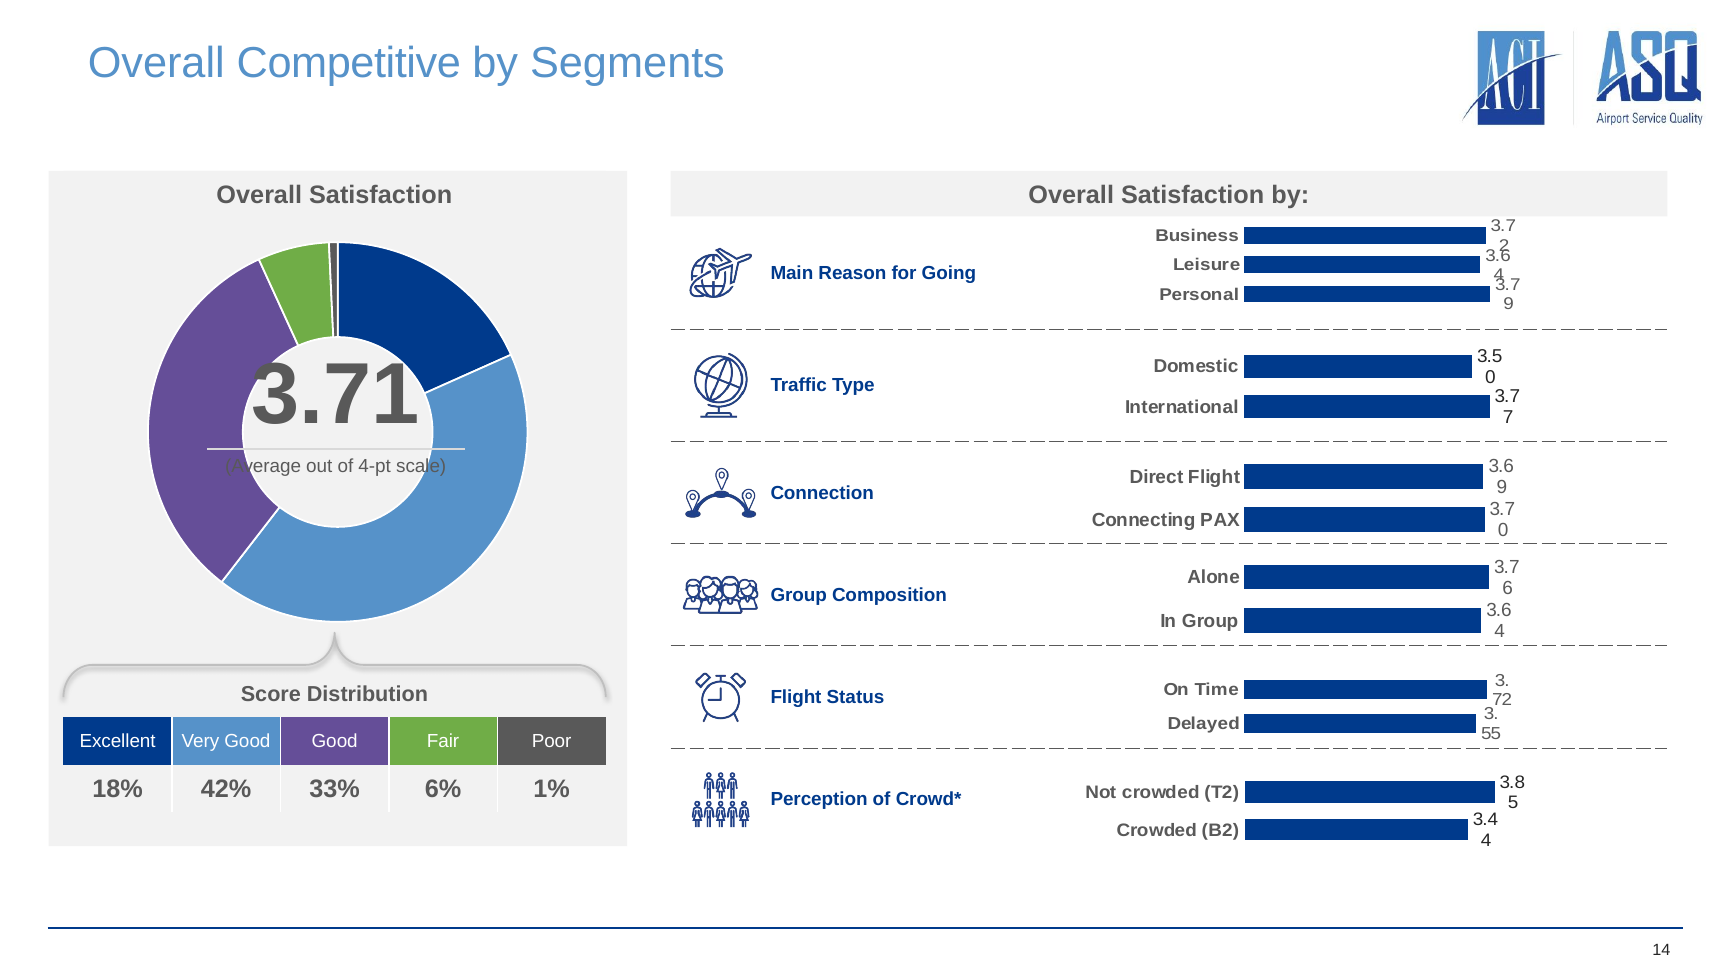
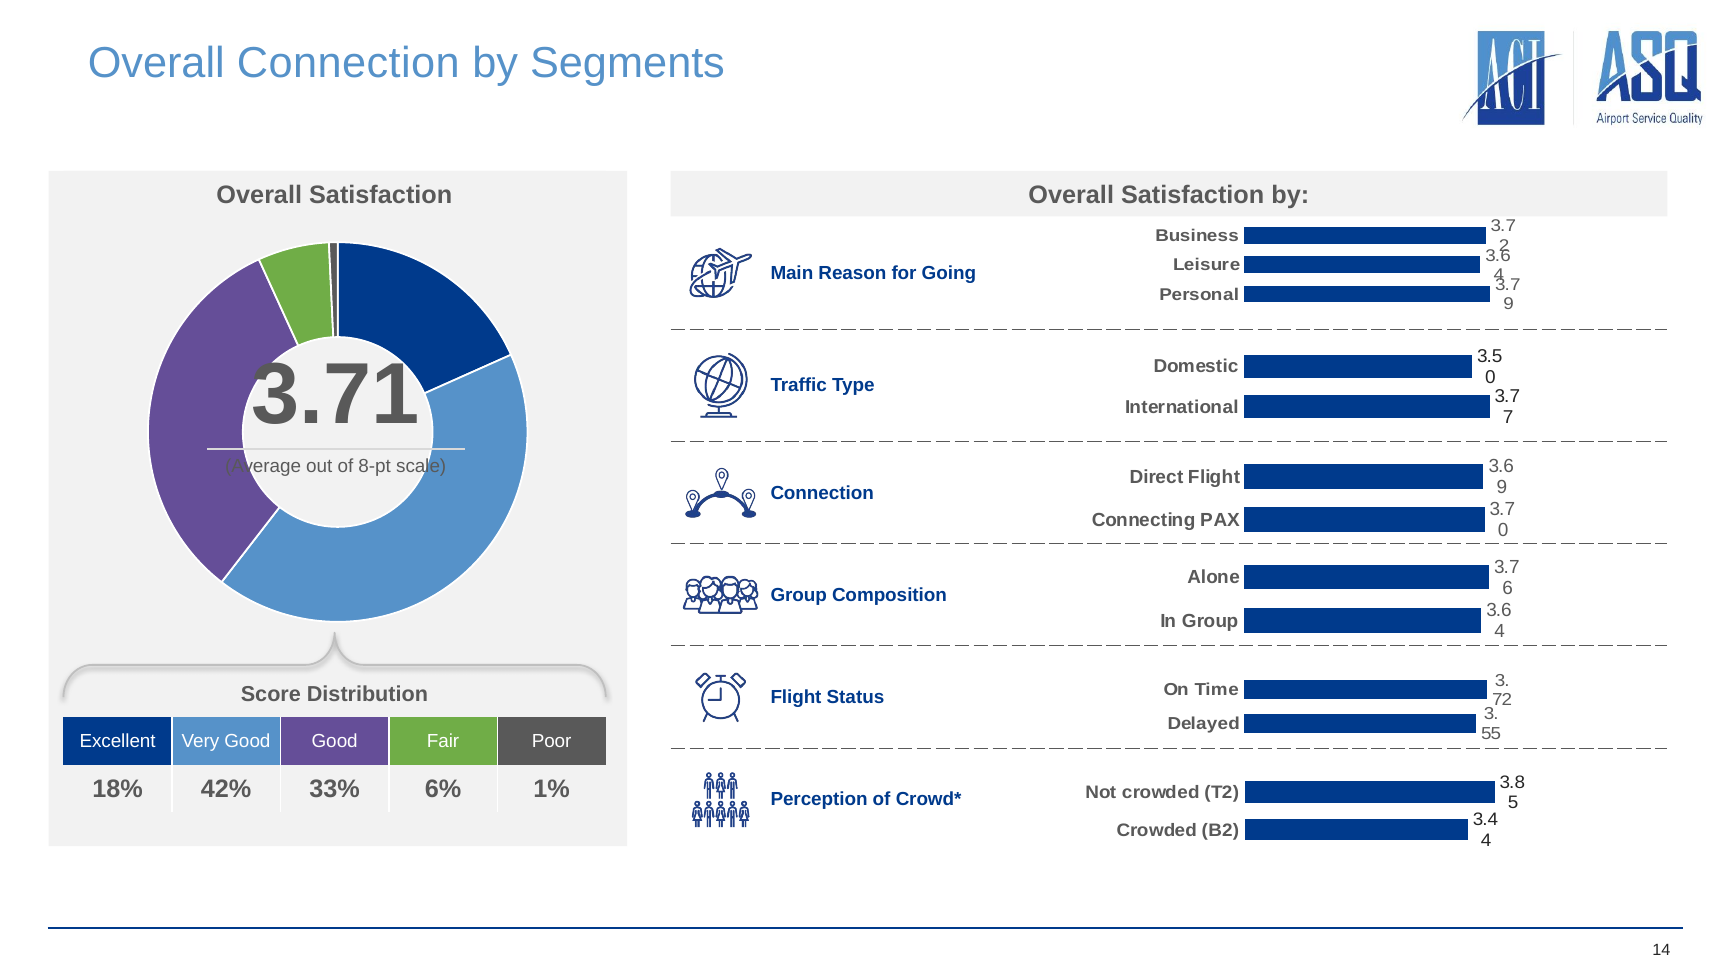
Overall Competitive: Competitive -> Connection
4-pt: 4-pt -> 8-pt
